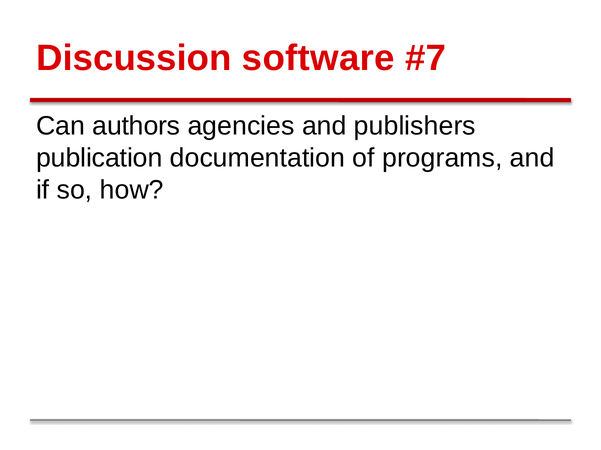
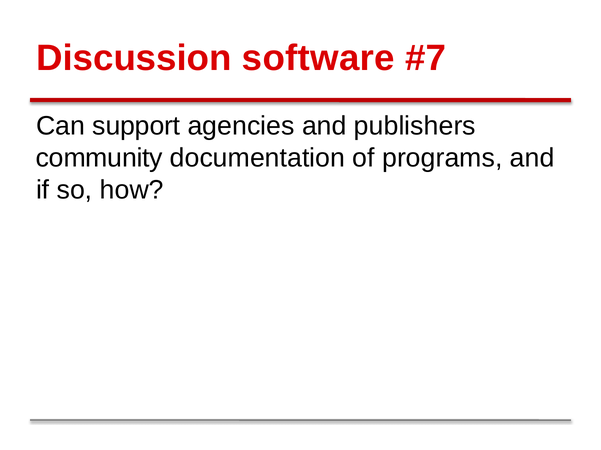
authors: authors -> support
publication: publication -> community
